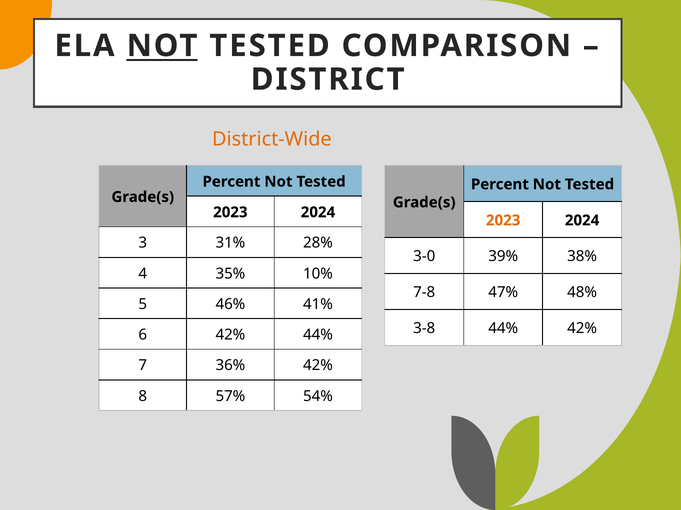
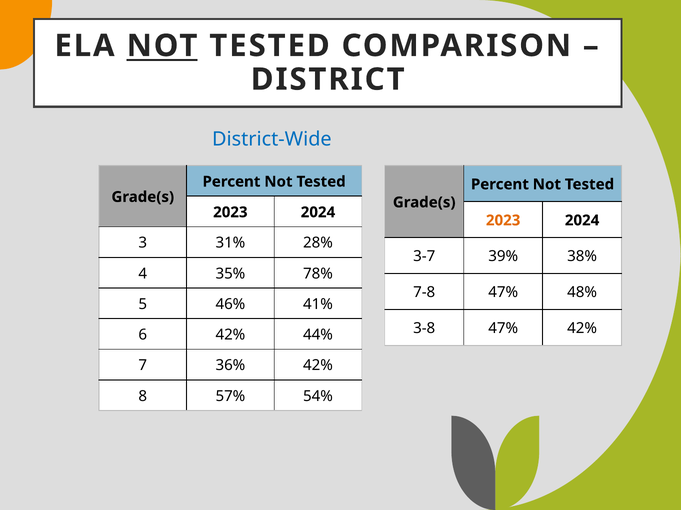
District-Wide colour: orange -> blue
3-0: 3-0 -> 3-7
10%: 10% -> 78%
3-8 44%: 44% -> 47%
